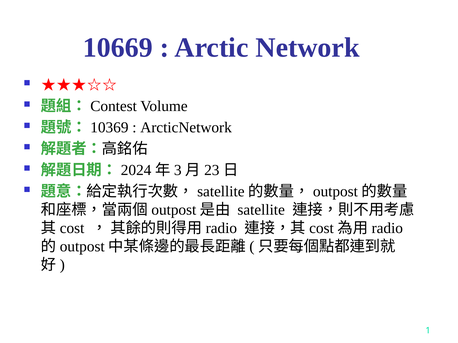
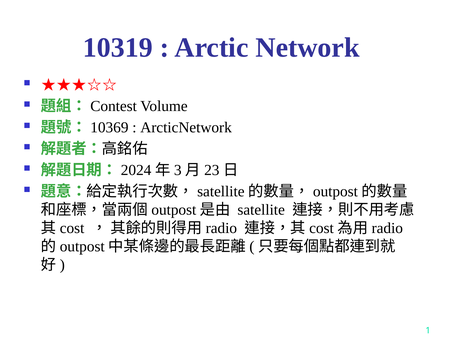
10669: 10669 -> 10319
